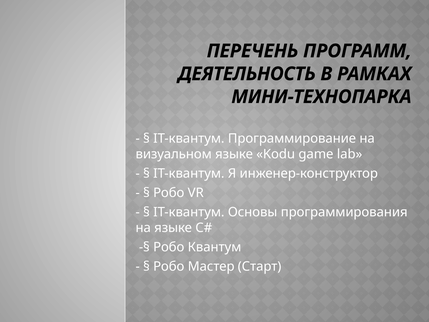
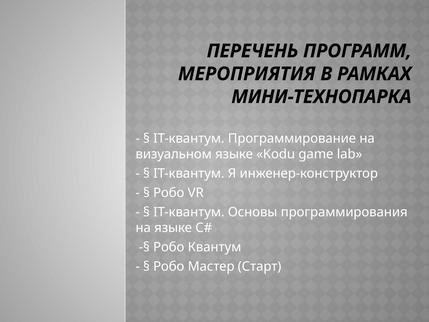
ДЕЯТЕЛЬНОСТЬ: ДЕЯТЕЛЬНОСТЬ -> МЕРОПРИЯТИЯ
